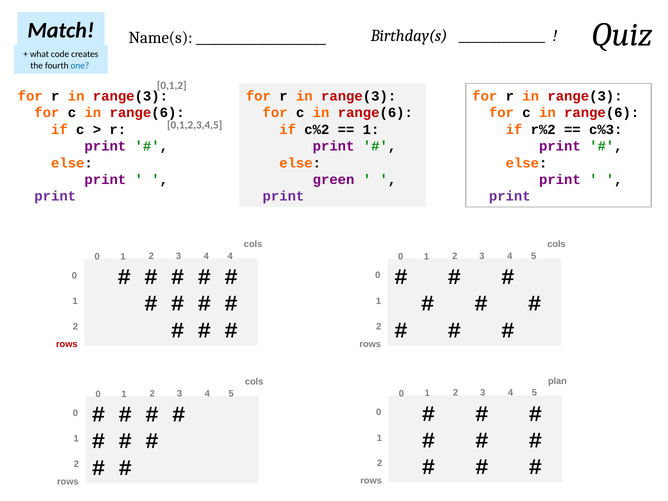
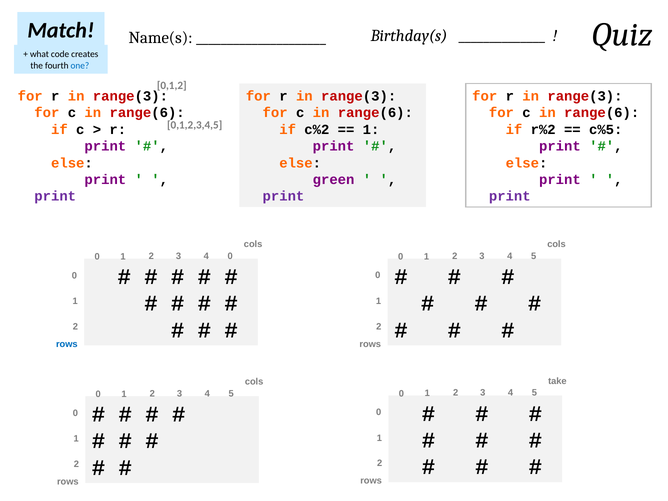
c%3: c%3 -> c%5
4 4: 4 -> 0
rows at (67, 344) colour: red -> blue
plan: plan -> take
